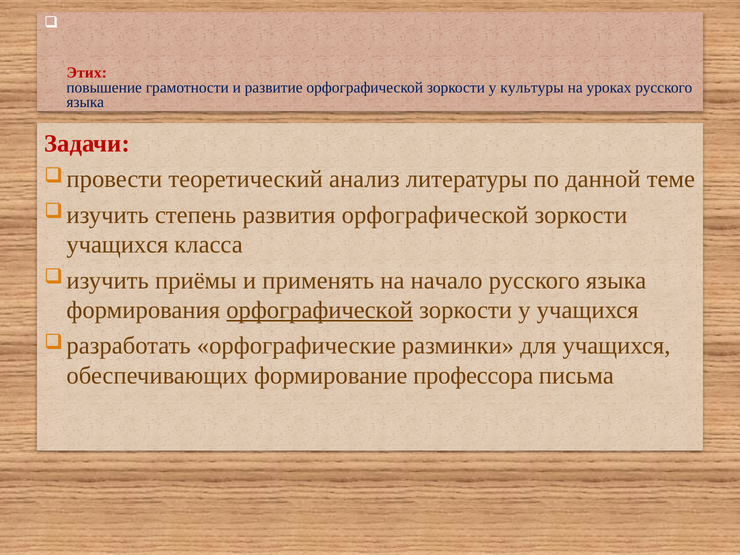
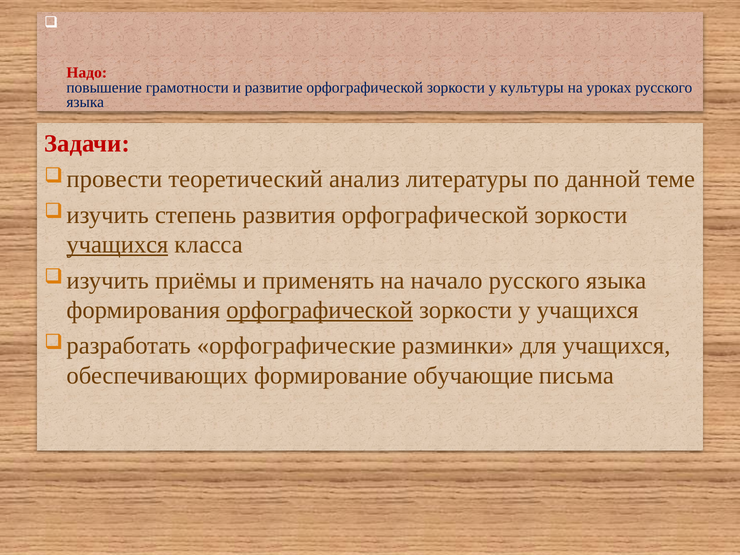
Этих: Этих -> Надо
учащихся at (117, 245) underline: none -> present
профессора: профессора -> обучающие
